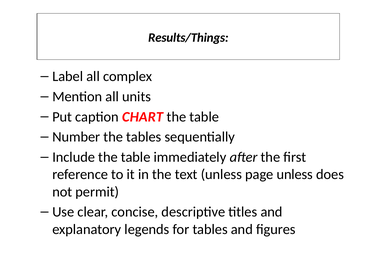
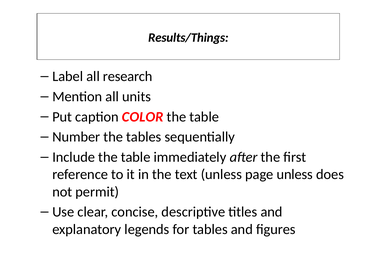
complex: complex -> research
CHART: CHART -> COLOR
